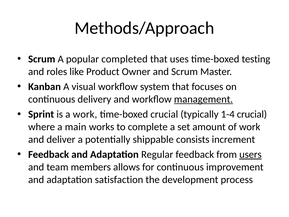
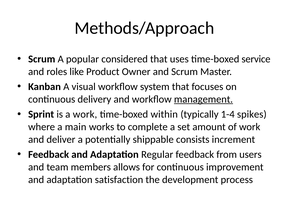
completed: completed -> considered
testing: testing -> service
time-boxed crucial: crucial -> within
1-4 crucial: crucial -> spikes
users underline: present -> none
